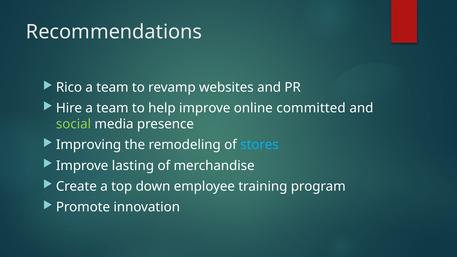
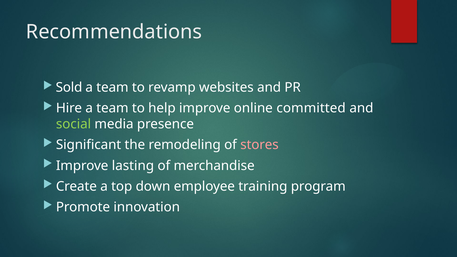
Rico: Rico -> Sold
Improving: Improving -> Significant
stores colour: light blue -> pink
